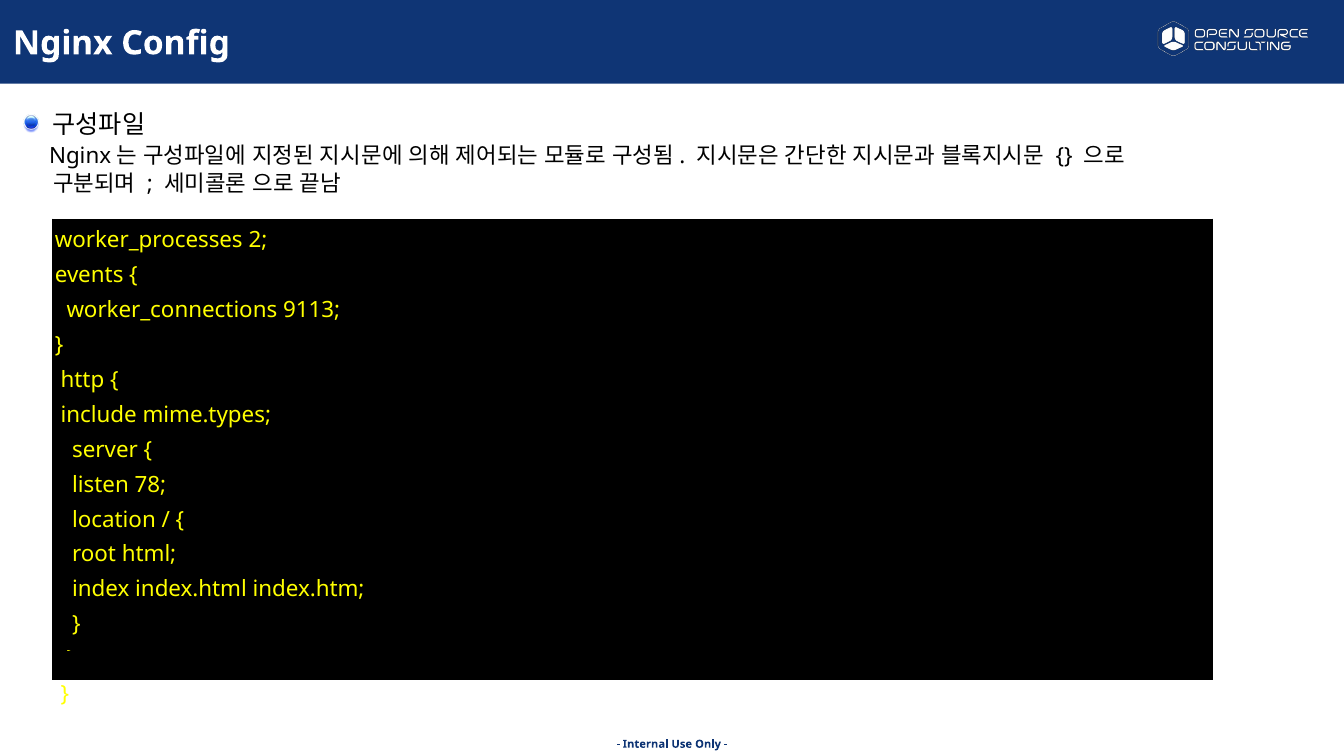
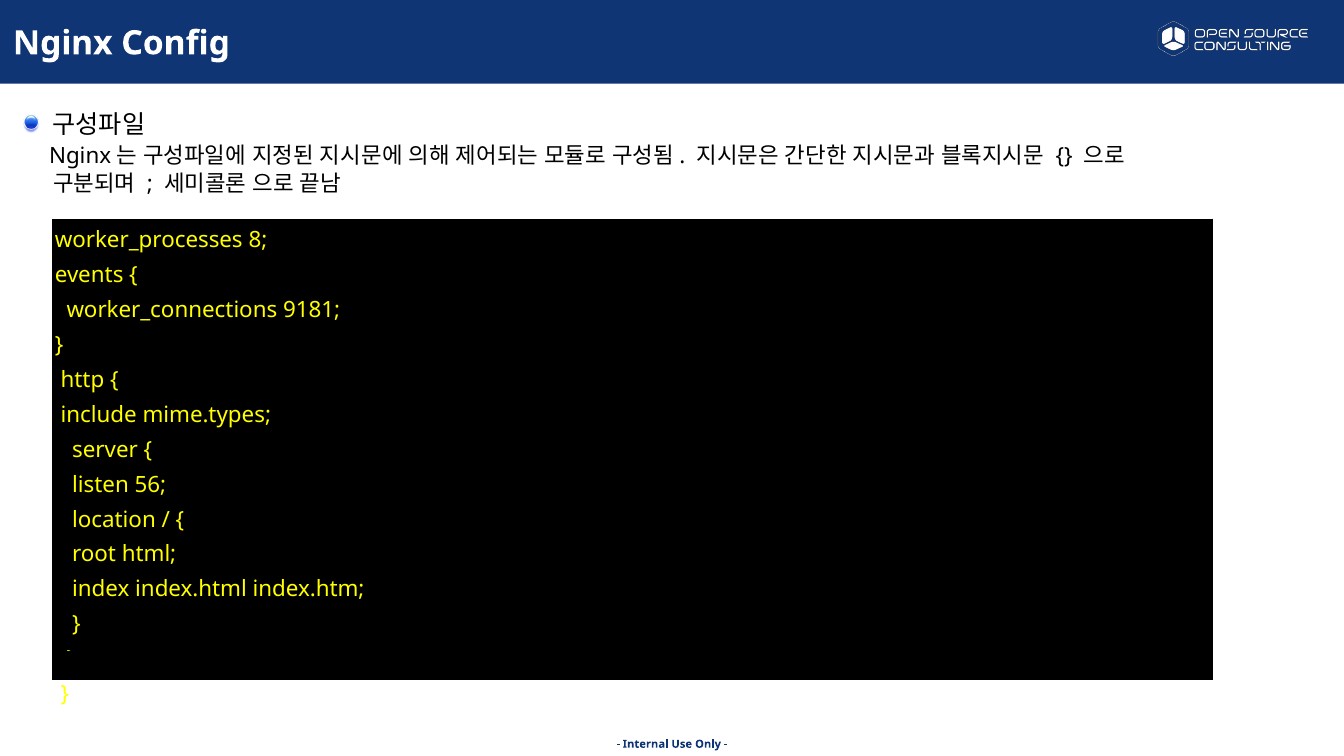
2: 2 -> 8
9113: 9113 -> 9181
78: 78 -> 56
